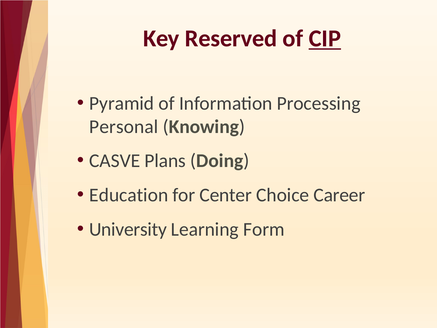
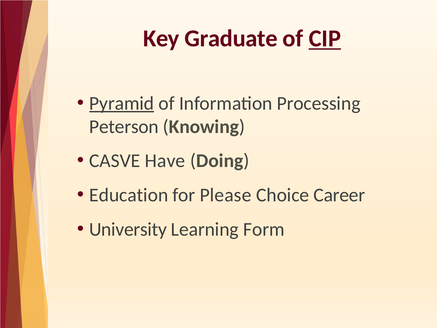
Reserved: Reserved -> Graduate
Pyramid underline: none -> present
Personal: Personal -> Peterson
Plans: Plans -> Have
Center: Center -> Please
